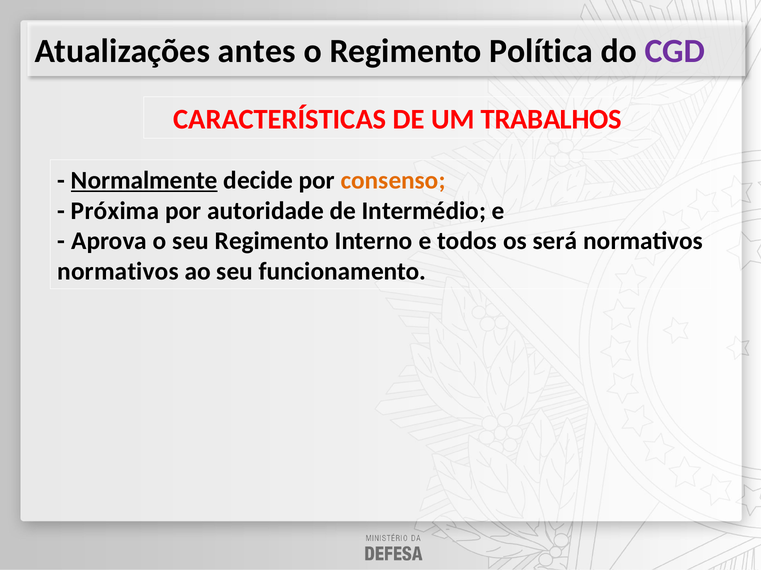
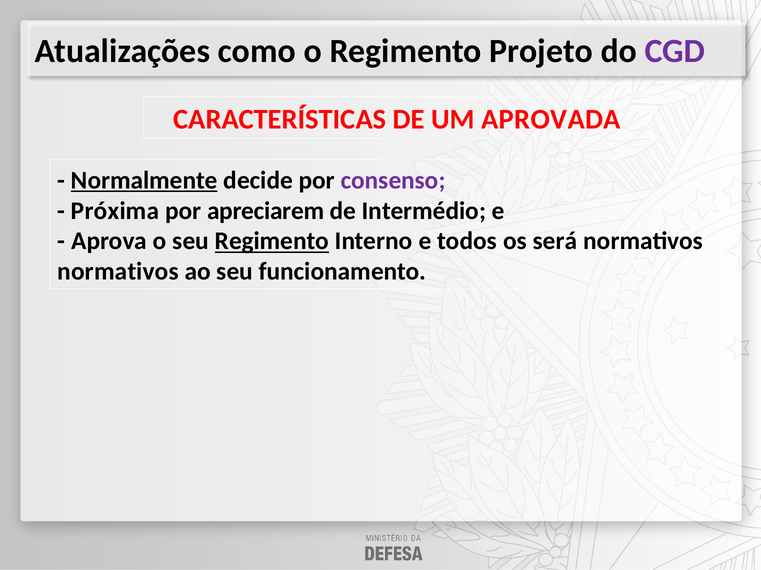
antes: antes -> como
Política: Política -> Projeto
TRABALHOS: TRABALHOS -> APROVADA
consenso colour: orange -> purple
autoridade: autoridade -> apreciarem
Regimento at (272, 241) underline: none -> present
